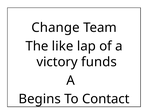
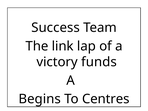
Change: Change -> Success
like: like -> link
Contact: Contact -> Centres
